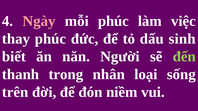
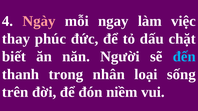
mỗi phúc: phúc -> ngay
sinh: sinh -> chặt
đến colour: light green -> light blue
